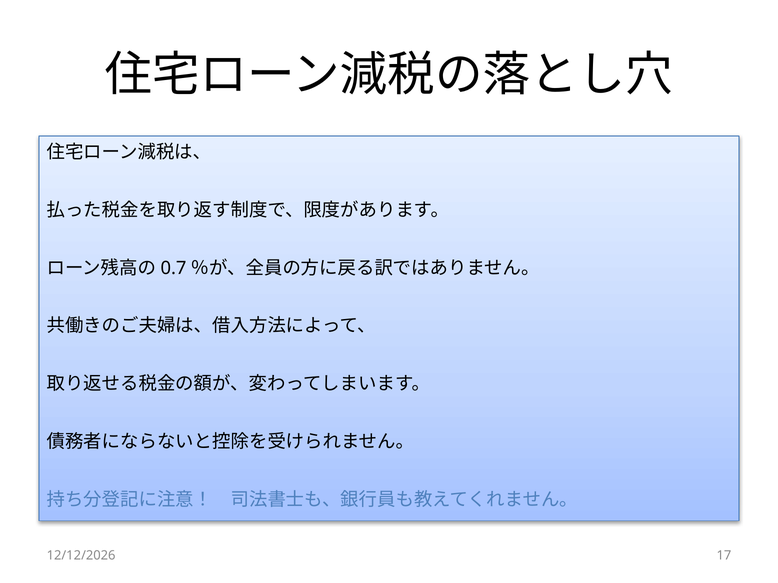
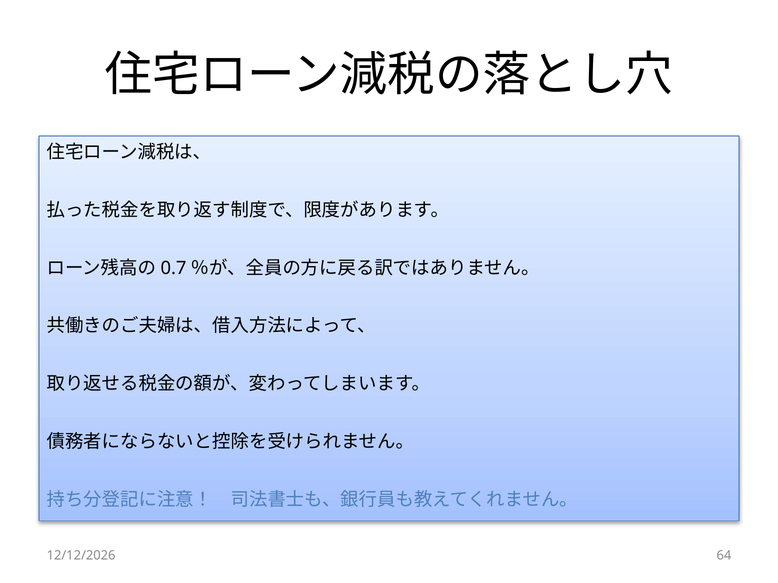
17: 17 -> 64
